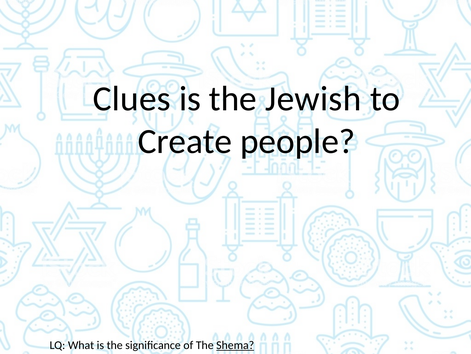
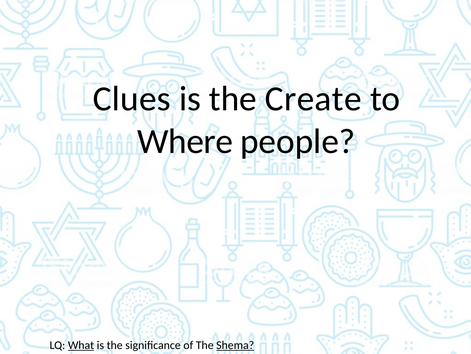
Jewish: Jewish -> Create
Create: Create -> Where
What underline: none -> present
